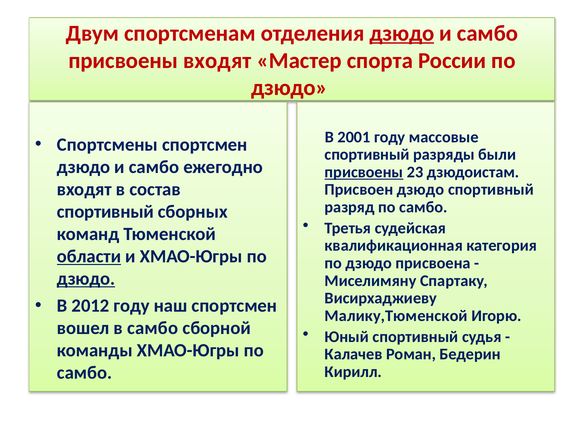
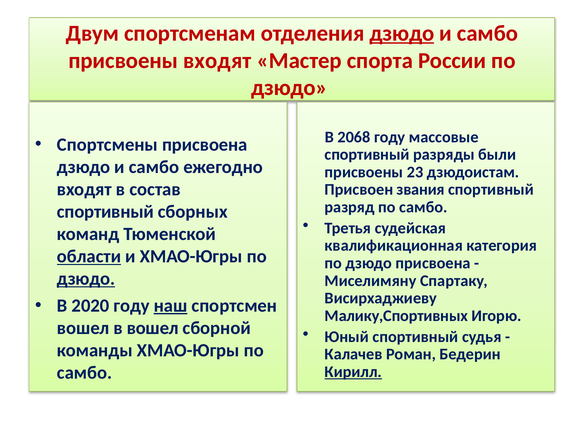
2001: 2001 -> 2068
Спортсмены спортсмен: спортсмен -> присвоена
присвоены at (364, 172) underline: present -> none
Присвоен дзюдо: дзюдо -> звания
2012: 2012 -> 2020
наш underline: none -> present
Малику,Тюменской: Малику,Тюменской -> Малику,Спортивных
в самбо: самбо -> вошел
Кирилл underline: none -> present
